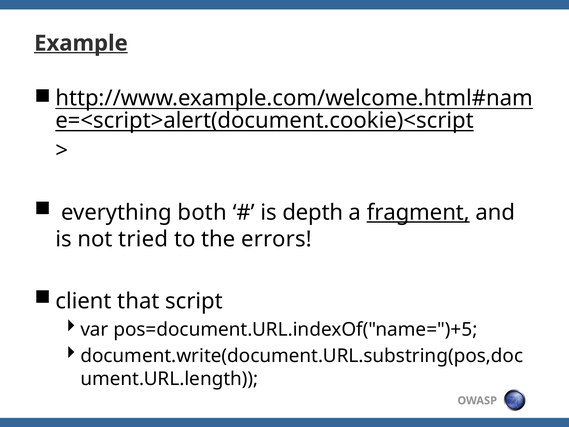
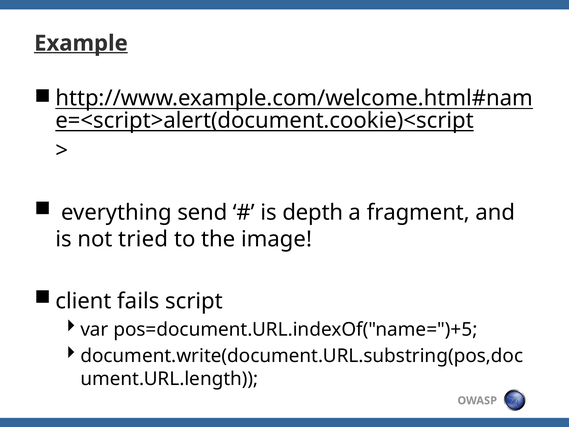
both: both -> send
fragment underline: present -> none
errors: errors -> image
that: that -> fails
